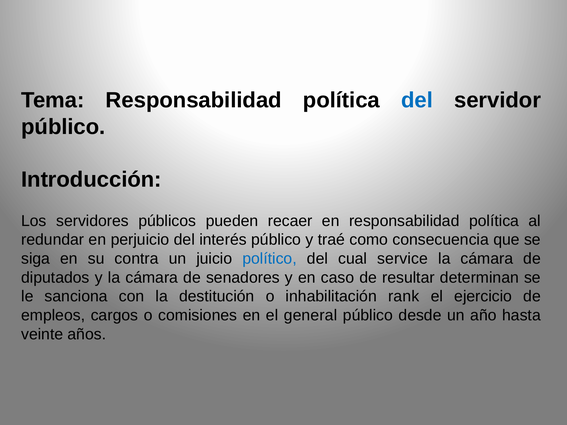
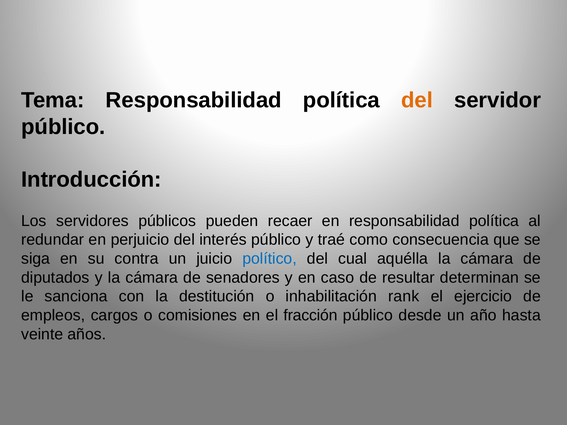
del at (417, 100) colour: blue -> orange
service: service -> aquélla
general: general -> fracción
